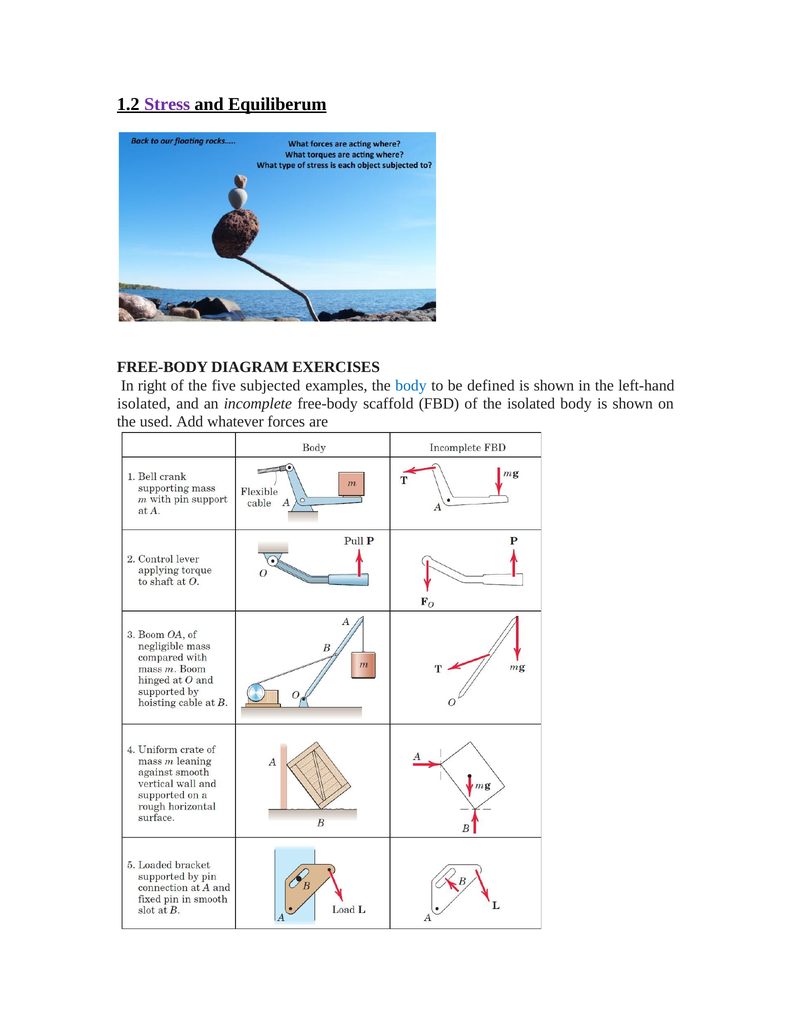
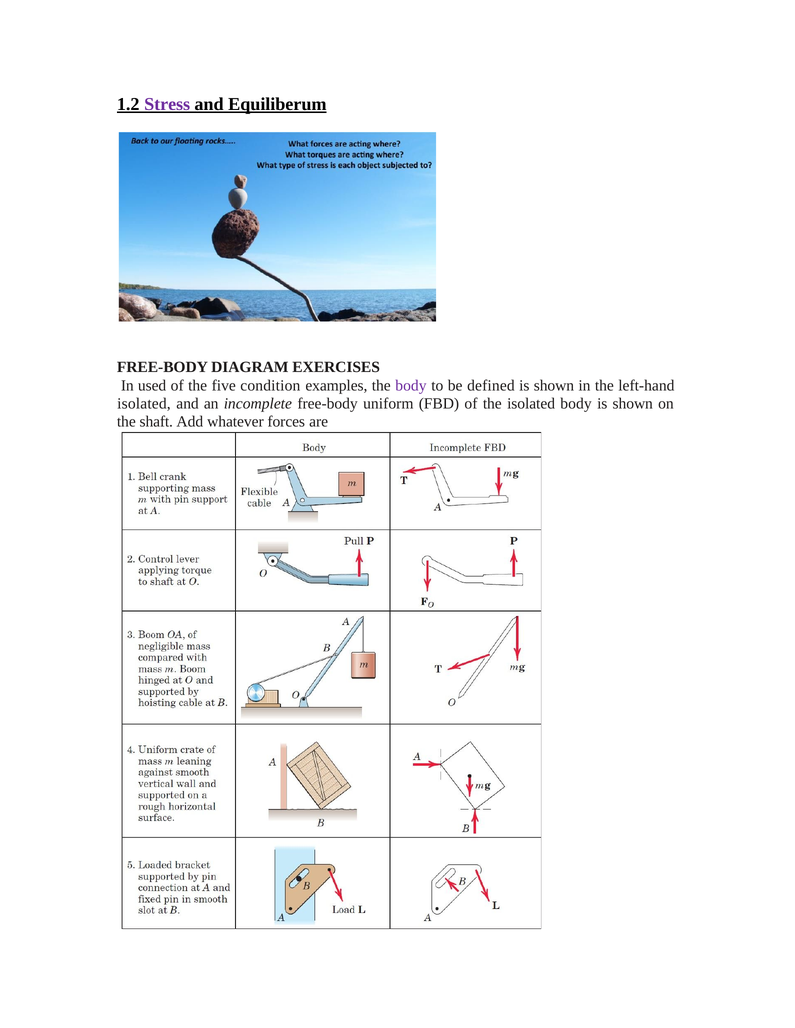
right: right -> used
subjected: subjected -> condition
body at (411, 386) colour: blue -> purple
scaffold: scaffold -> uniform
used: used -> shaft
